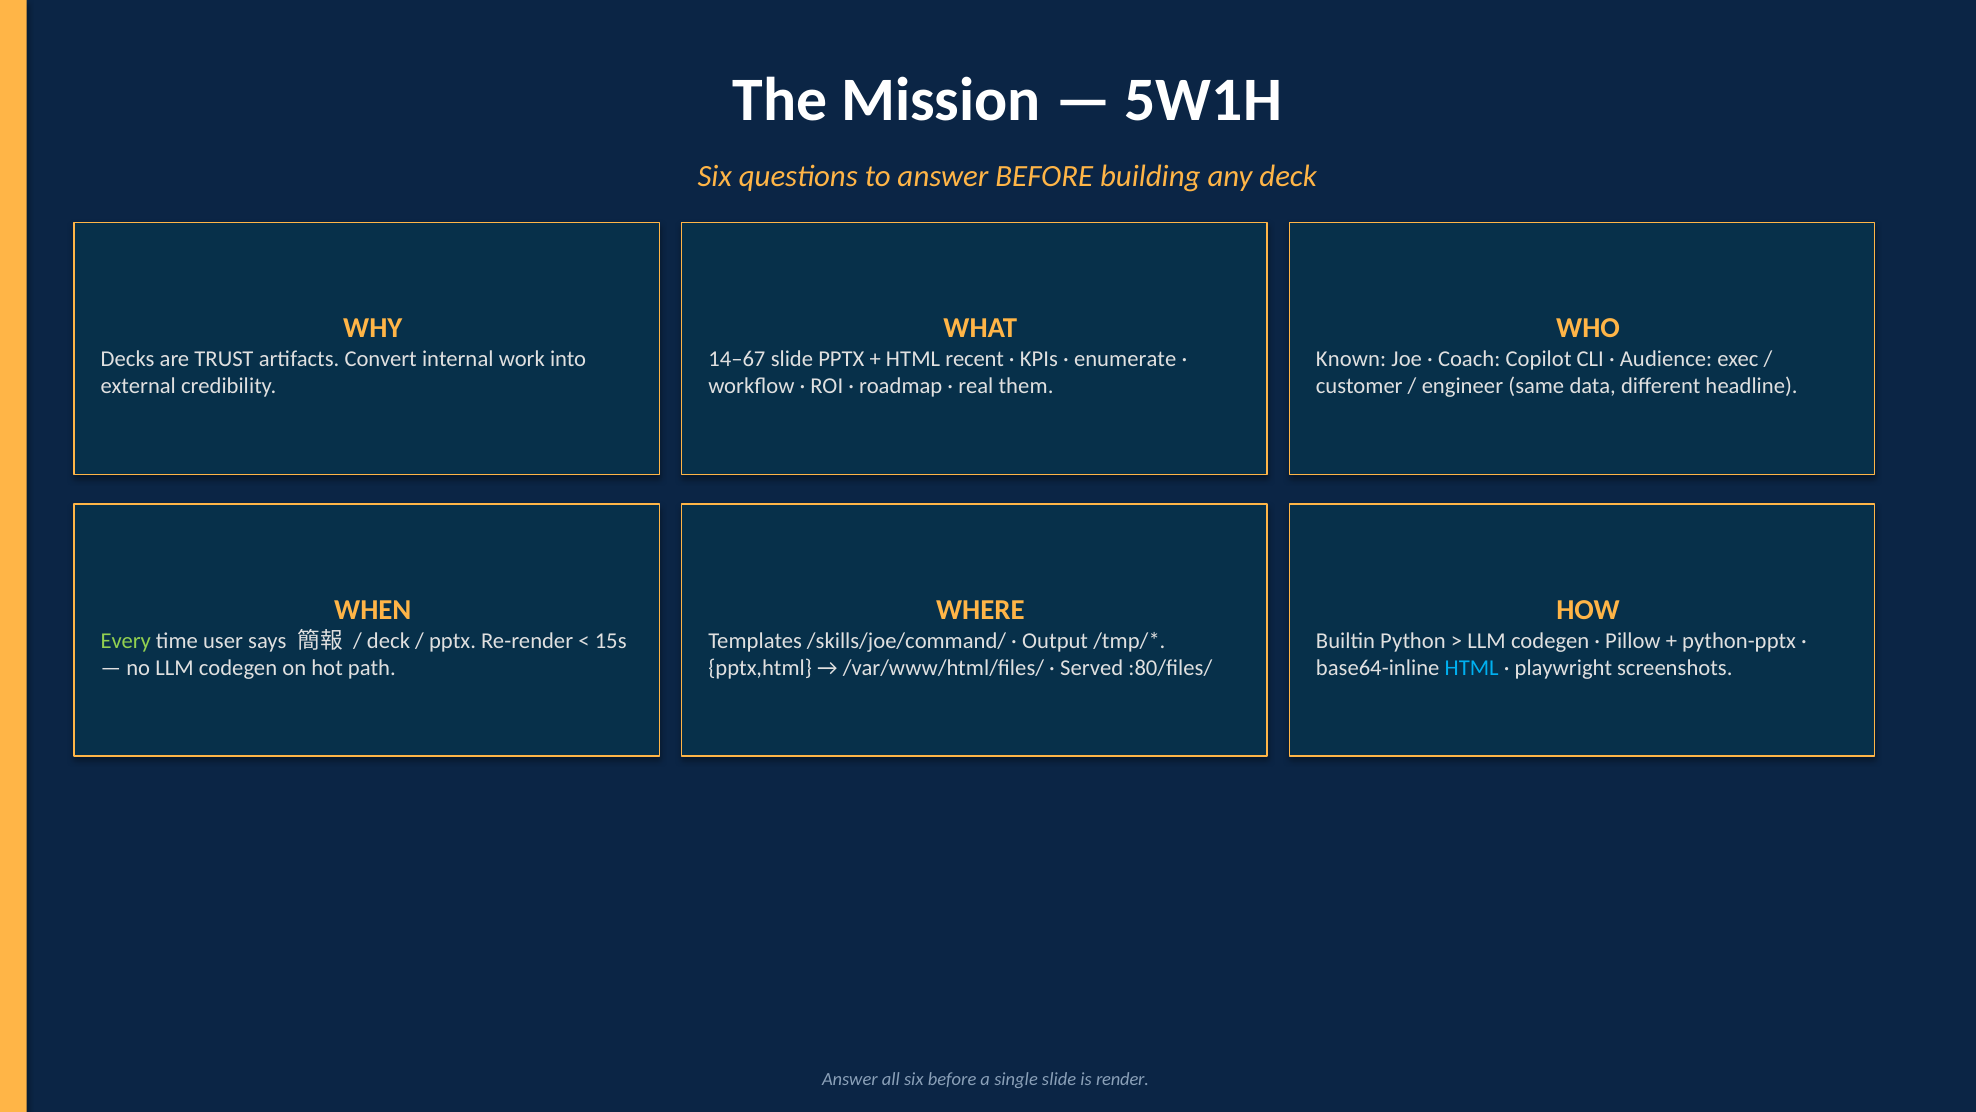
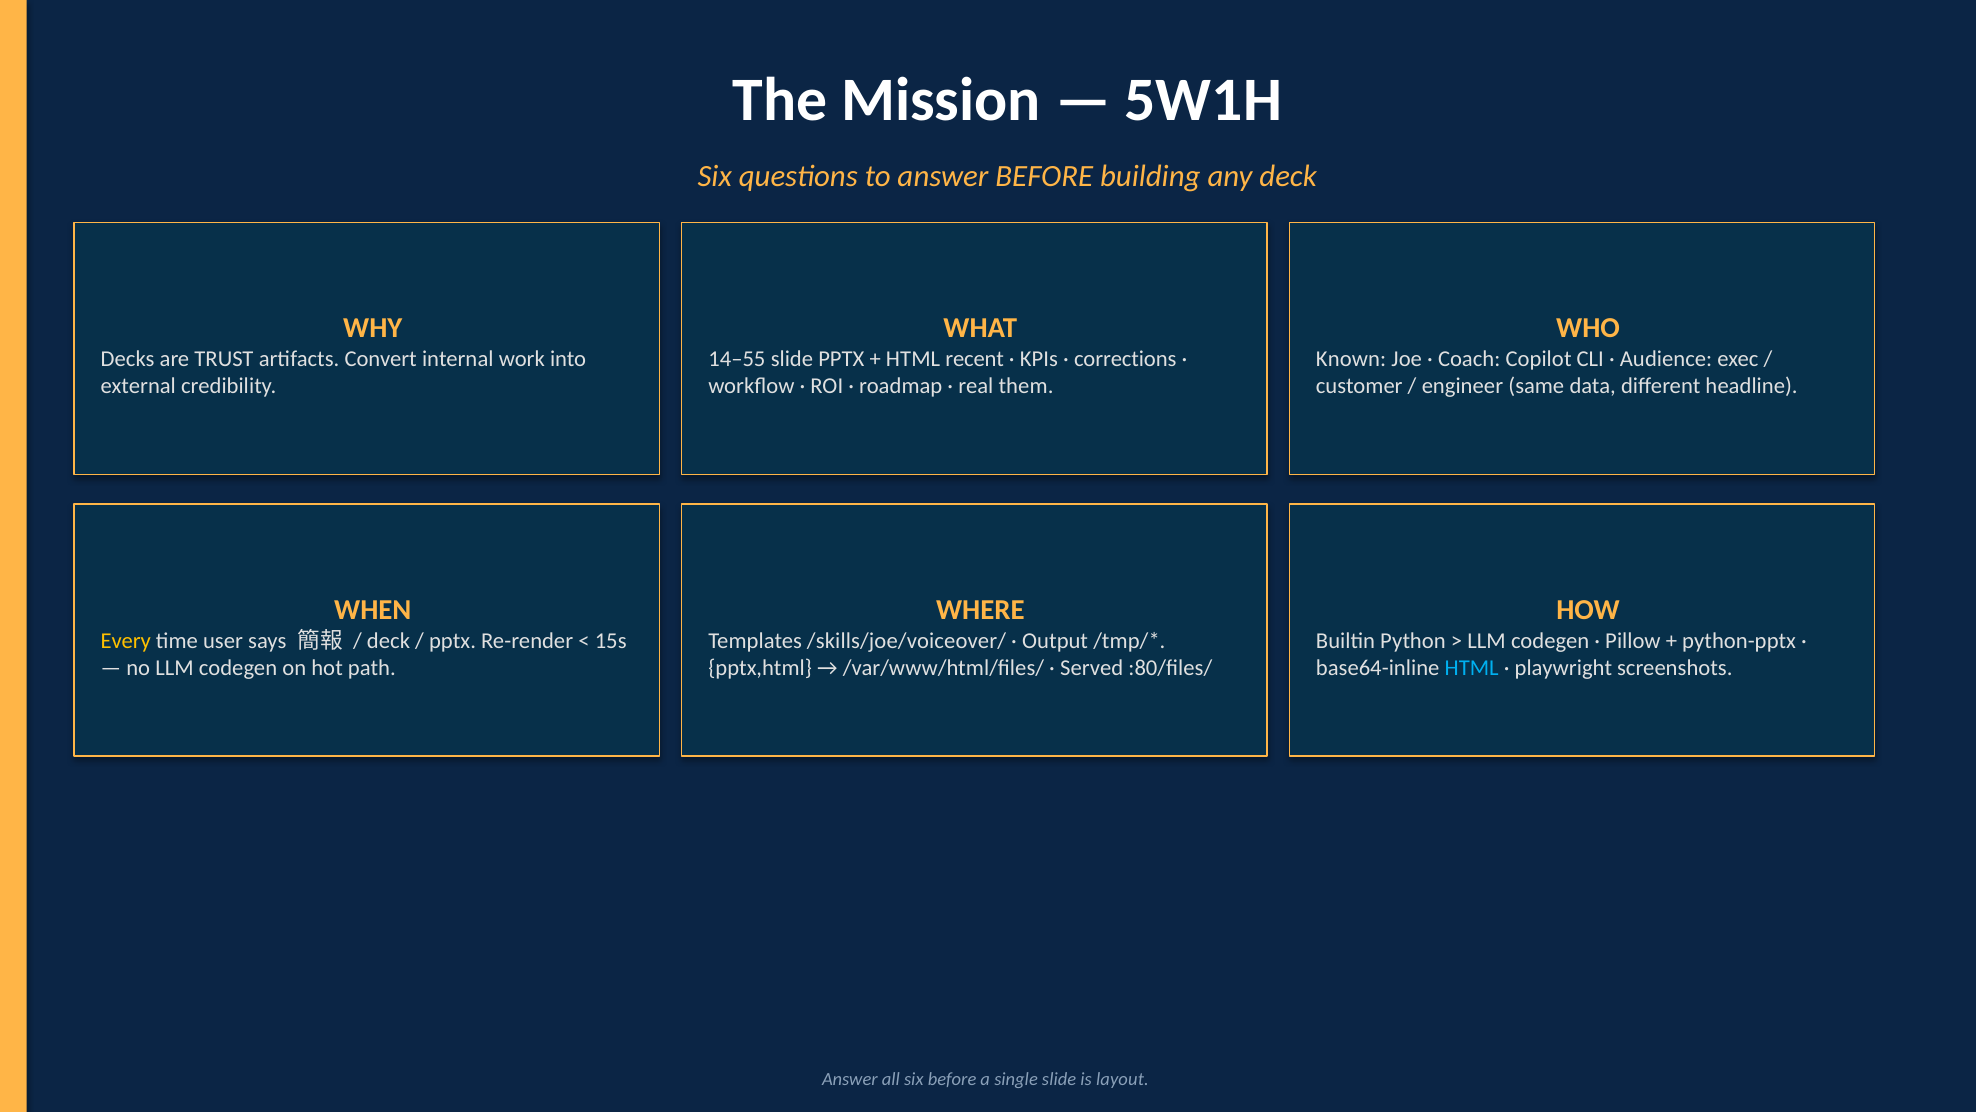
14–67: 14–67 -> 14–55
enumerate: enumerate -> corrections
Every colour: light green -> yellow
/skills/joe/command/: /skills/joe/command/ -> /skills/joe/voiceover/
render: render -> layout
